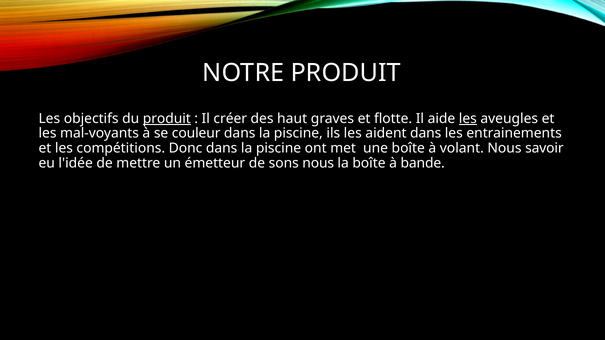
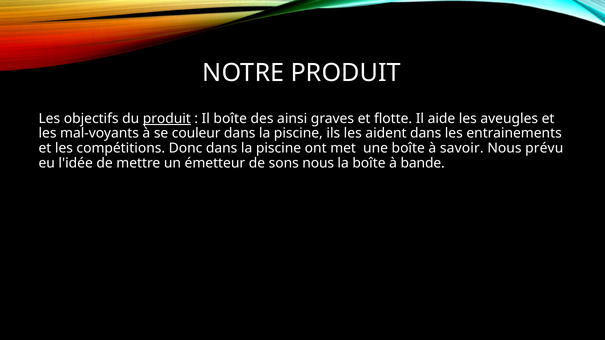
Il créer: créer -> boîte
haut: haut -> ainsi
les at (468, 119) underline: present -> none
volant: volant -> savoir
savoir: savoir -> prévu
